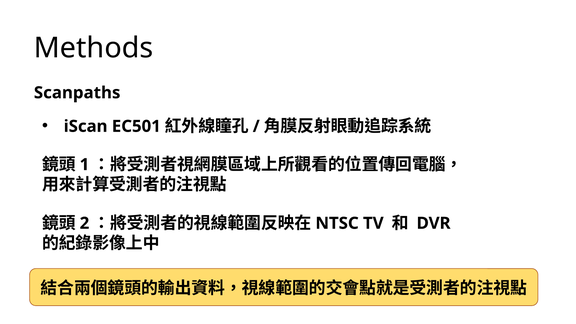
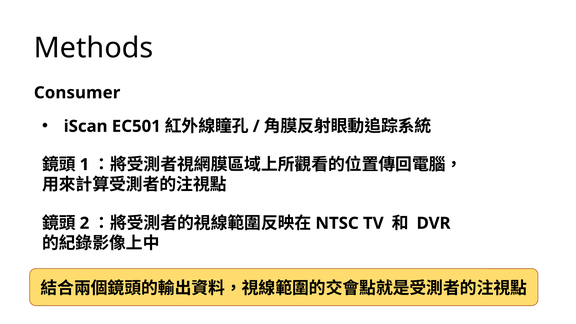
Scanpaths: Scanpaths -> Consumer
